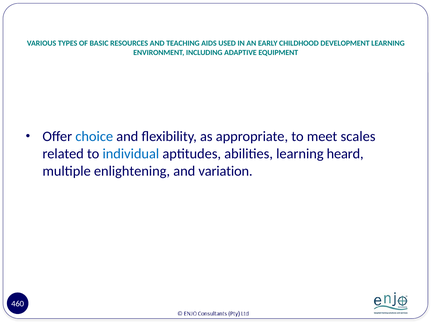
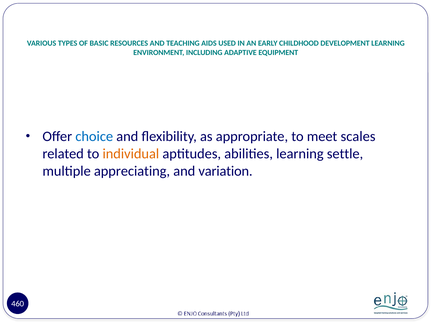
individual colour: blue -> orange
heard: heard -> settle
enlightening: enlightening -> appreciating
